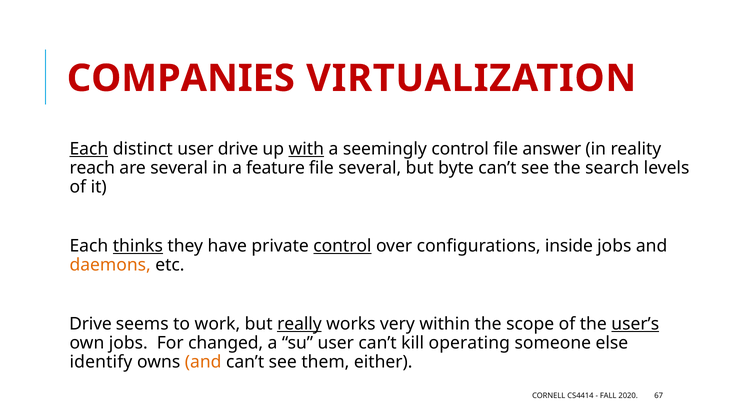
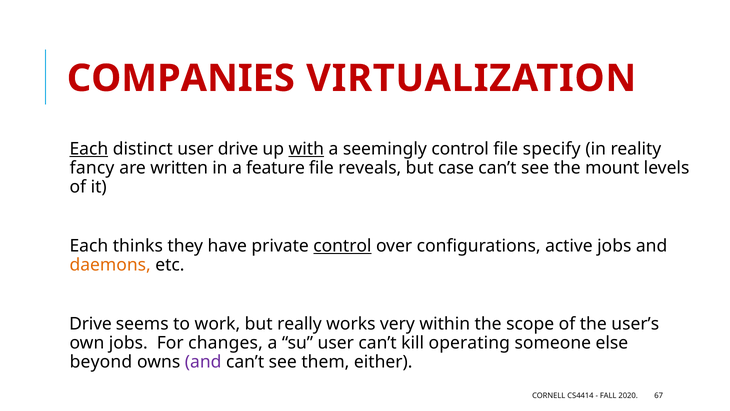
answer: answer -> specify
reach: reach -> fancy
are several: several -> written
file several: several -> reveals
byte: byte -> case
search: search -> mount
thinks underline: present -> none
inside: inside -> active
really underline: present -> none
user’s underline: present -> none
changed: changed -> changes
identify: identify -> beyond
and at (203, 361) colour: orange -> purple
